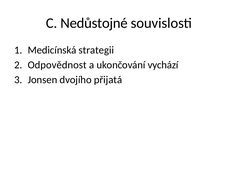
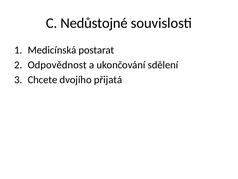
strategii: strategii -> postarat
vychází: vychází -> sdělení
Jonsen: Jonsen -> Chcete
